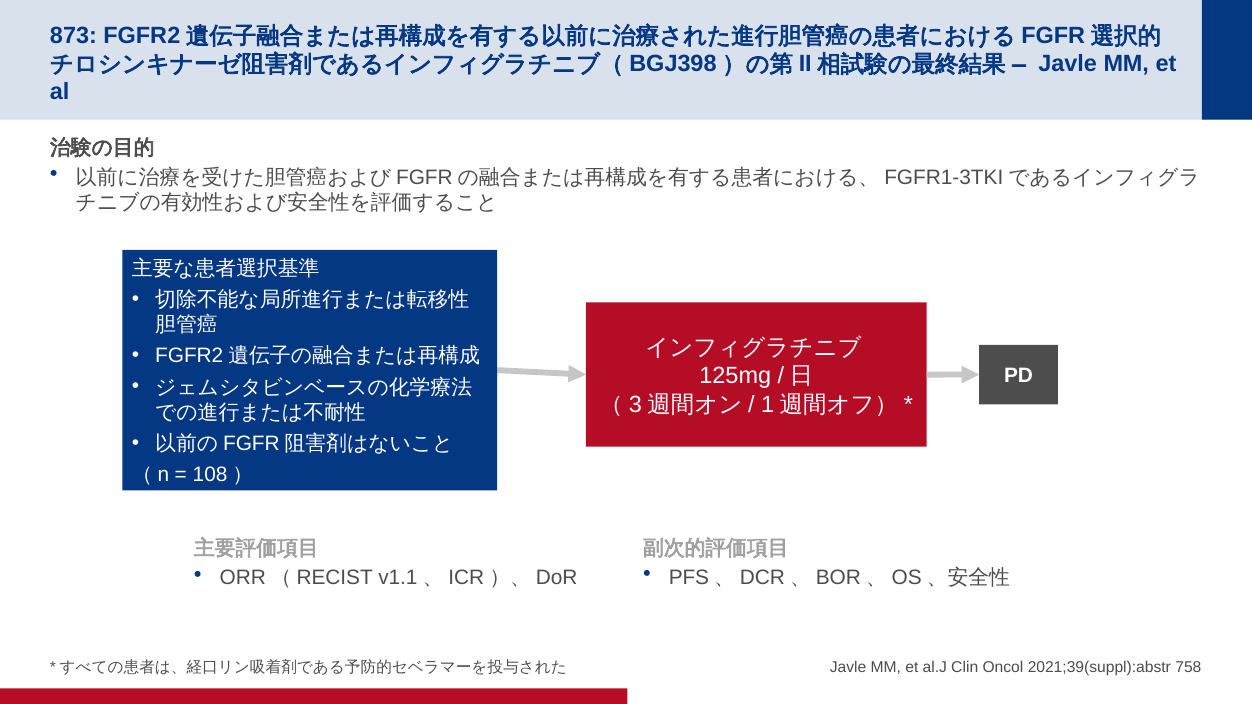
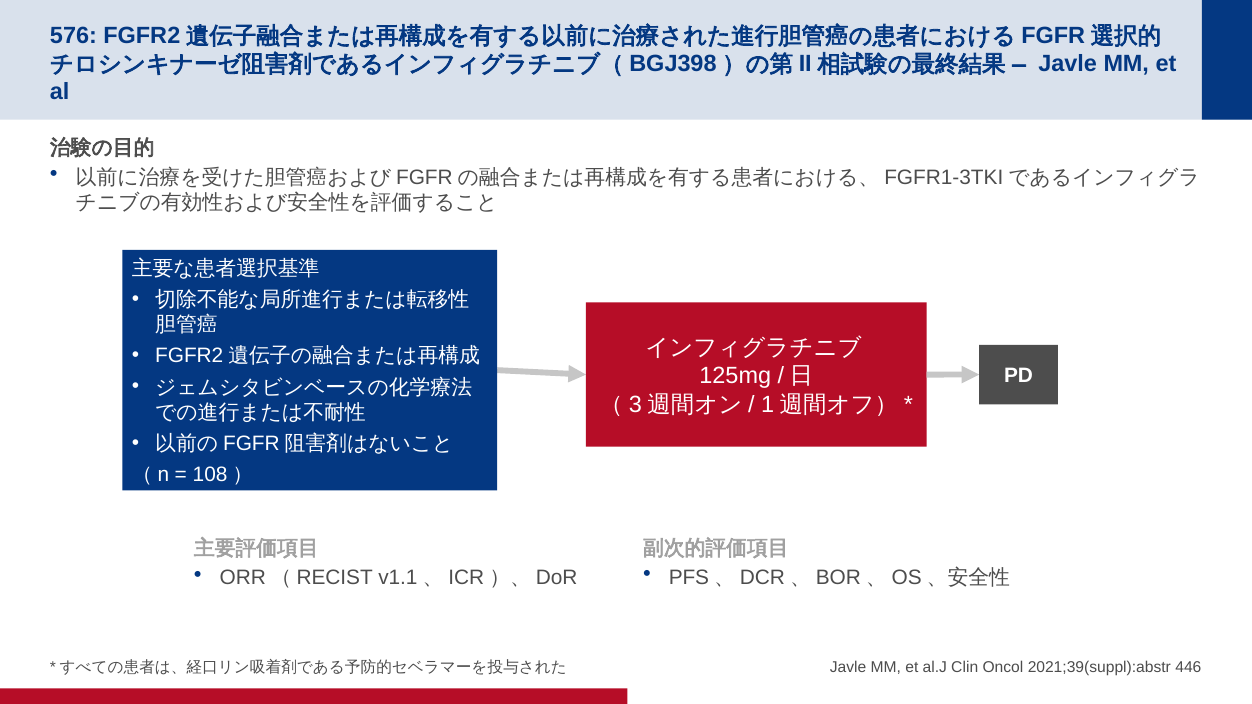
873: 873 -> 576
758: 758 -> 446
